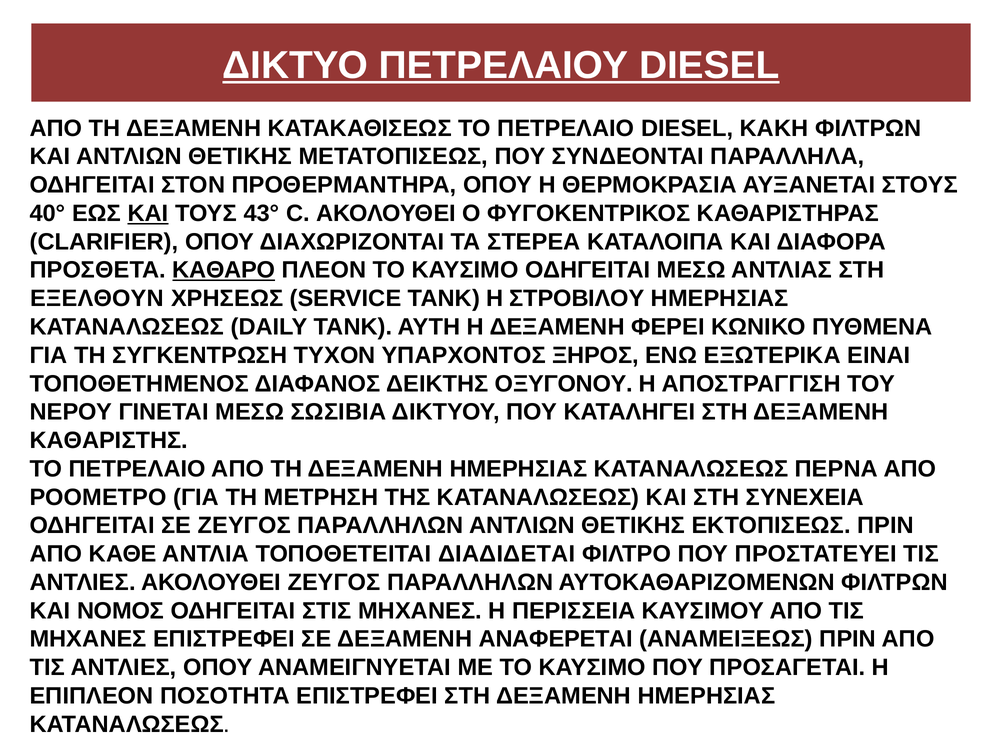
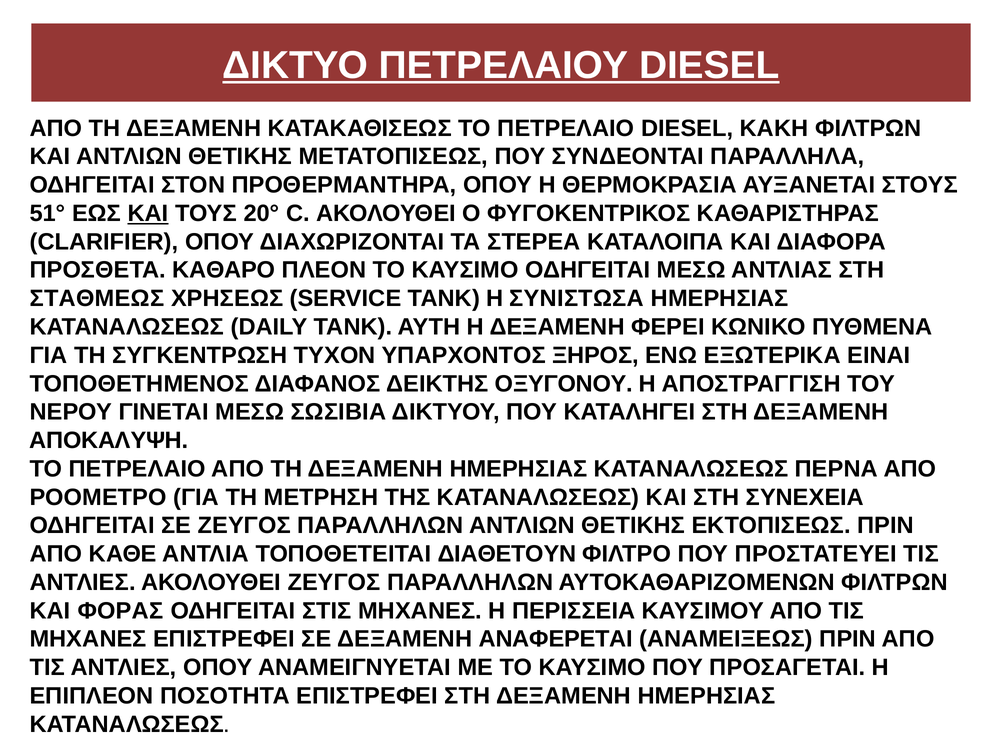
40°: 40° -> 51°
43°: 43° -> 20°
ΚΑΘΑΡΟ underline: present -> none
ΕΞΕΛΘΟΥΝ: ΕΞΕΛΘΟΥΝ -> ΣΤΑΘΜΕΩΣ
ΣΤΡΟΒΙΛΟΥ: ΣΤΡΟΒΙΛΟΥ -> ΣΥΝΙΣΤΩΣΑ
ΚΑΘΑΡΙΣΤΗΣ: ΚΑΘΑΡΙΣΤΗΣ -> ΑΠΟΚΑΛΥΨΗ
ΔΙΑΔΙΔΕΤΑΙ: ΔΙΑΔΙΔΕΤΑΙ -> ΔΙΑΘΕΤΟΥΝ
ΝΟΜΟΣ: ΝΟΜΟΣ -> ΦΟΡΑΣ
